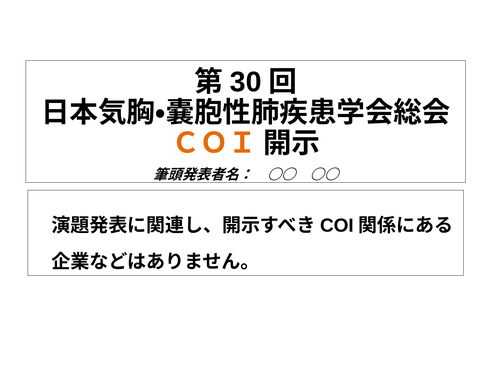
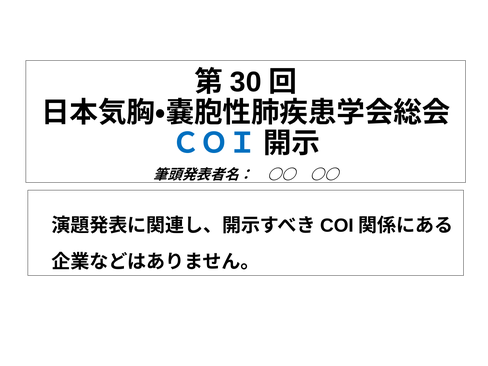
ＣＯＩ colour: orange -> blue
